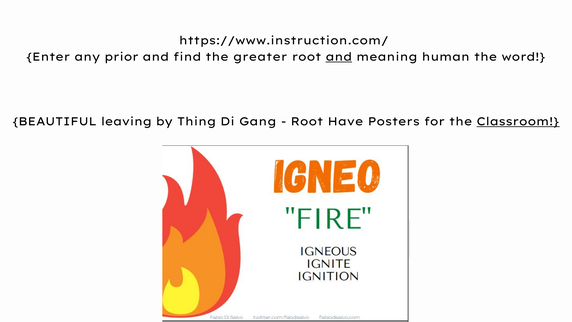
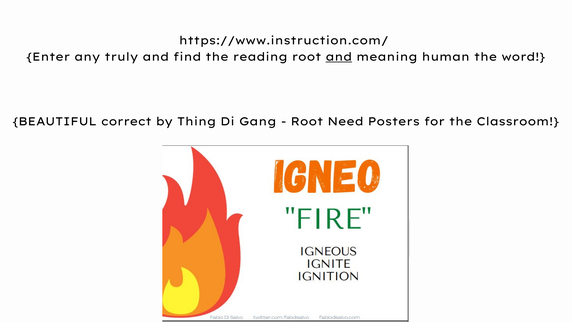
prior: prior -> truly
greater: greater -> reading
leaving: leaving -> correct
Have: Have -> Need
Classroom underline: present -> none
